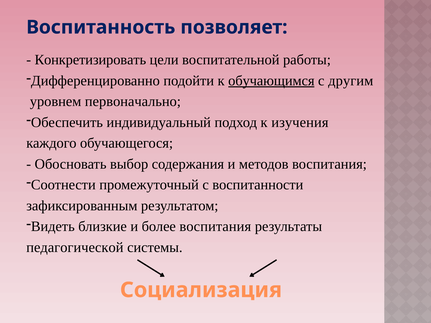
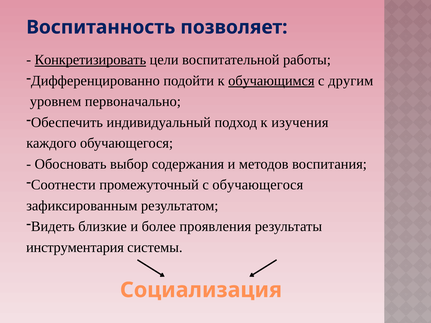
Конкретизировать underline: none -> present
с воспитанности: воспитанности -> обучающегося
более воспитания: воспитания -> проявления
педагогической: педагогической -> инструментария
